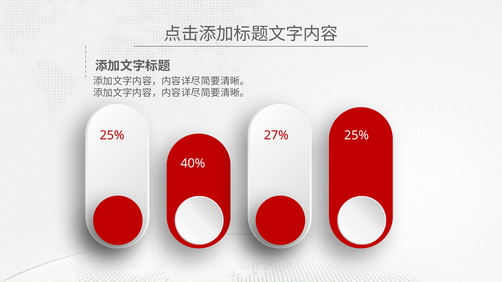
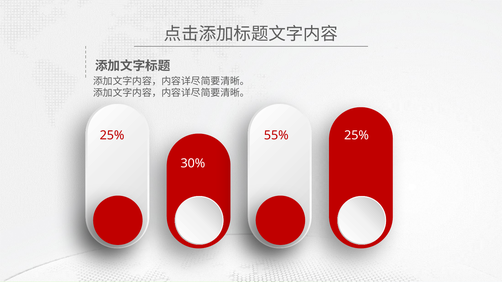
27%: 27% -> 55%
40%: 40% -> 30%
